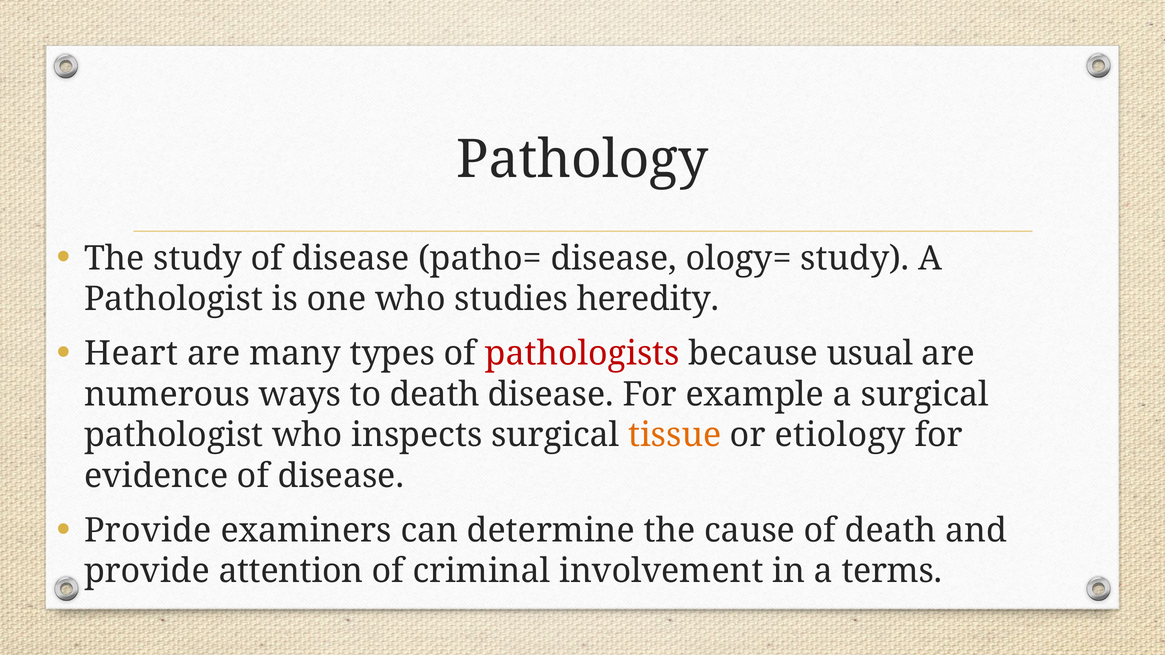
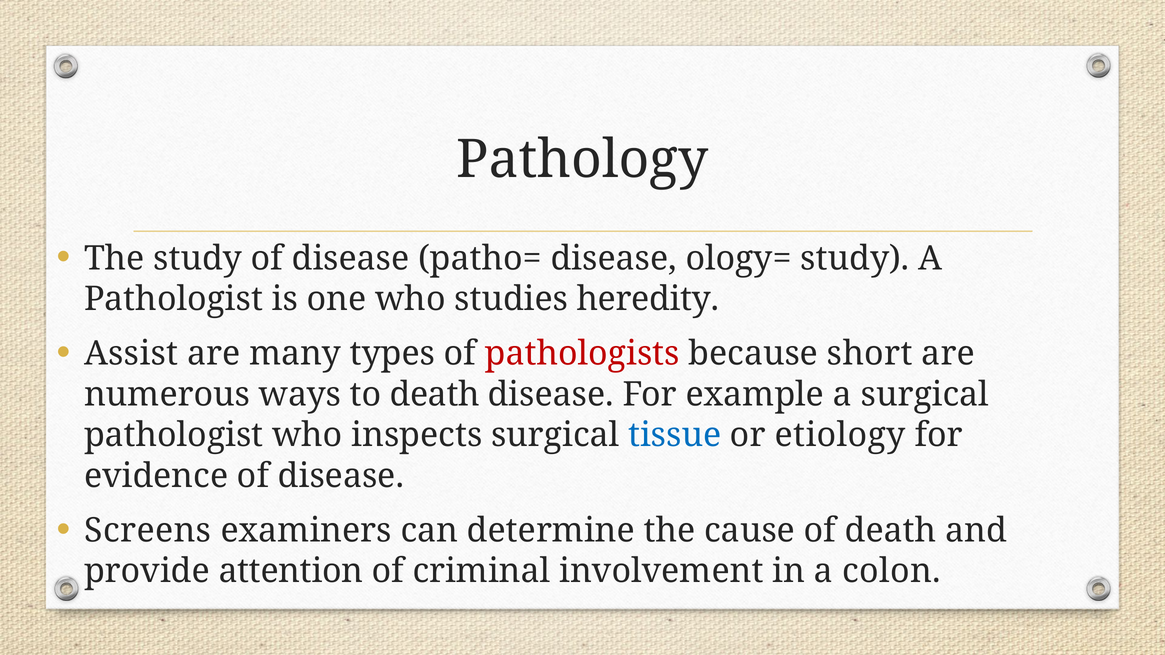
Heart: Heart -> Assist
usual: usual -> short
tissue colour: orange -> blue
Provide at (148, 531): Provide -> Screens
terms: terms -> colon
